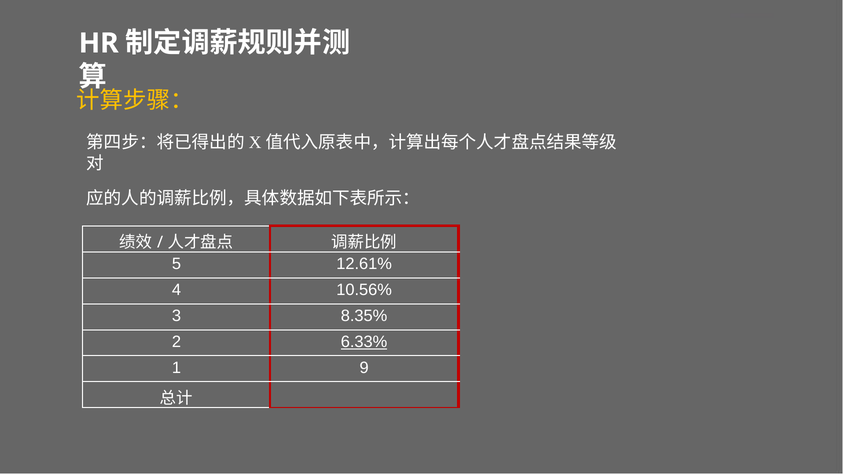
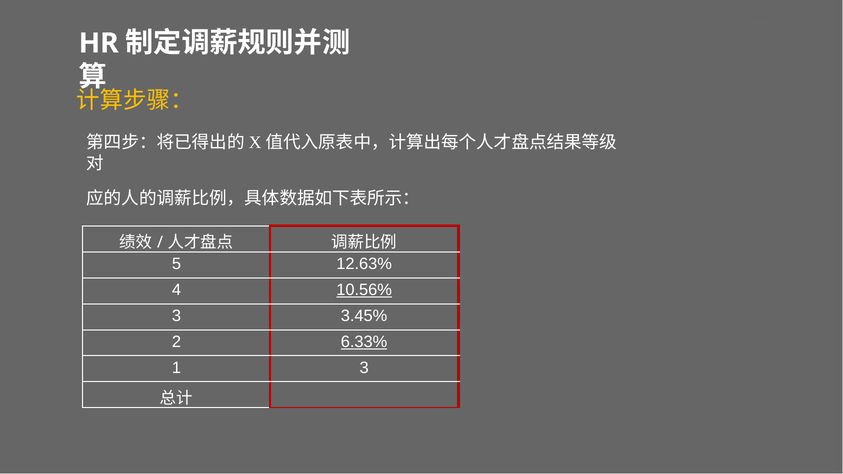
12.61%: 12.61% -> 12.63%
10.56% underline: none -> present
8.35%: 8.35% -> 3.45%
1 9: 9 -> 3
